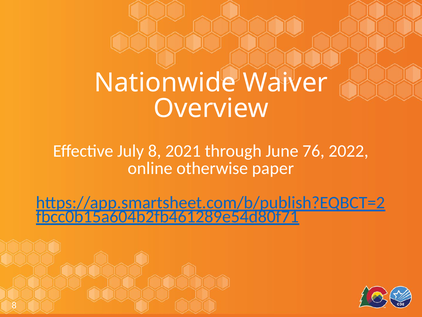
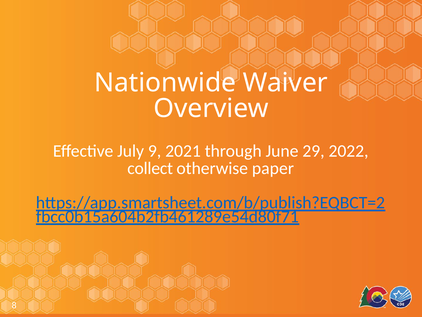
July 8: 8 -> 9
76: 76 -> 29
online: online -> collect
